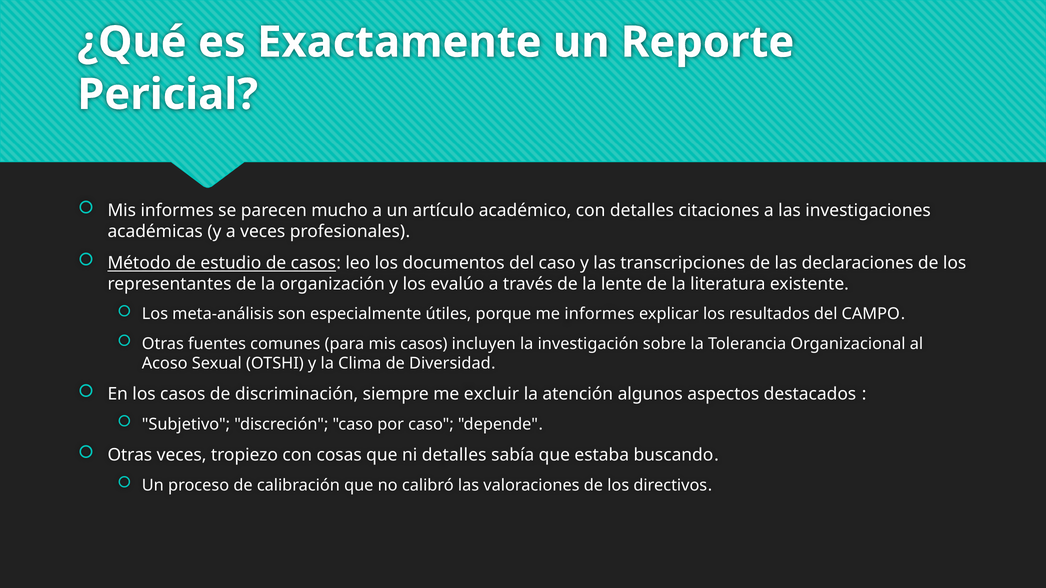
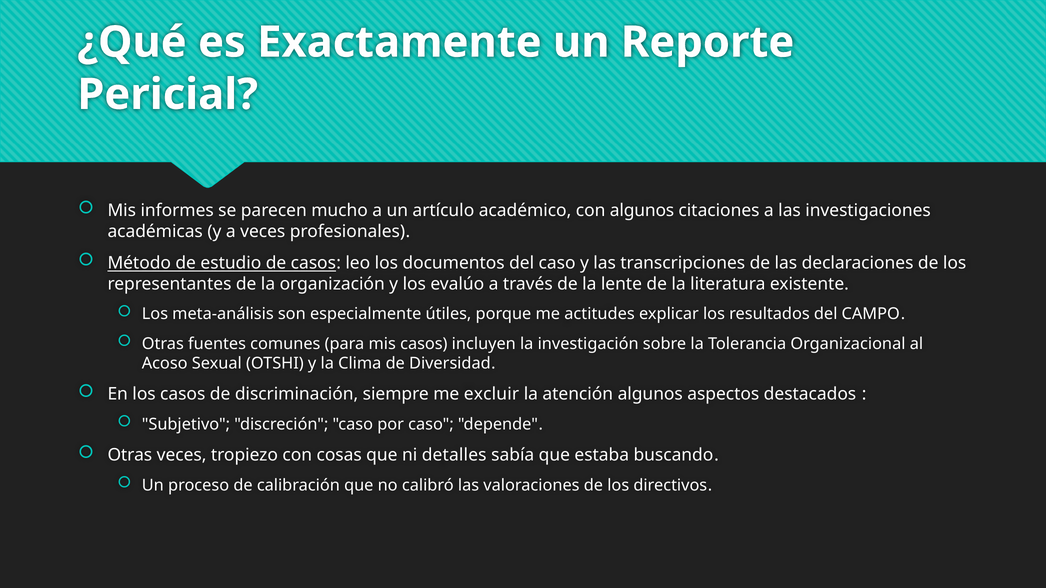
con detalles: detalles -> algunos
me informes: informes -> actitudes
